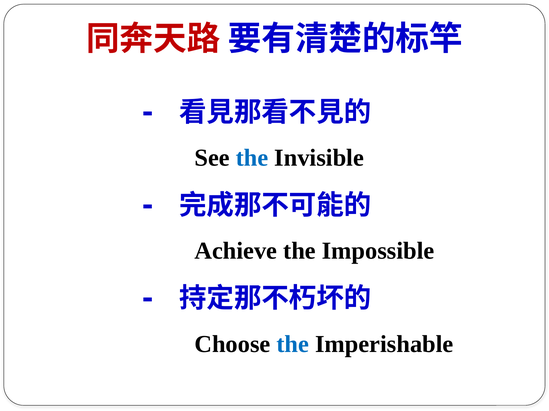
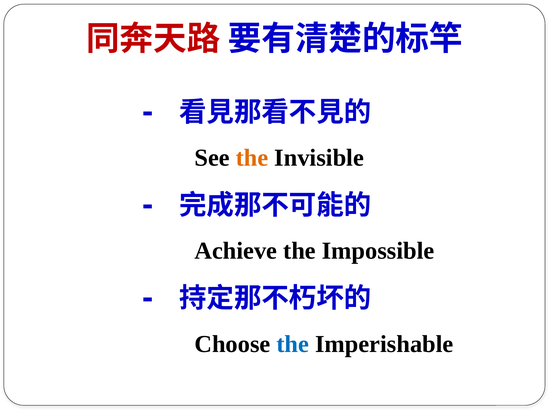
the at (252, 158) colour: blue -> orange
